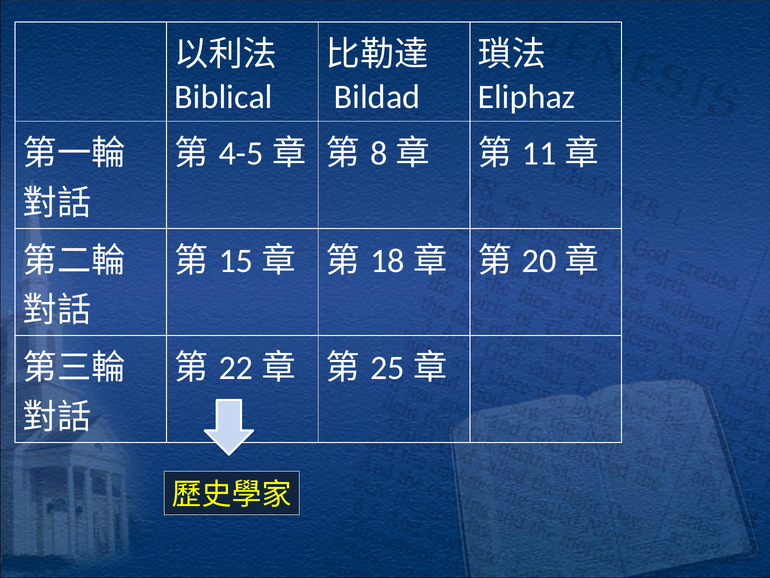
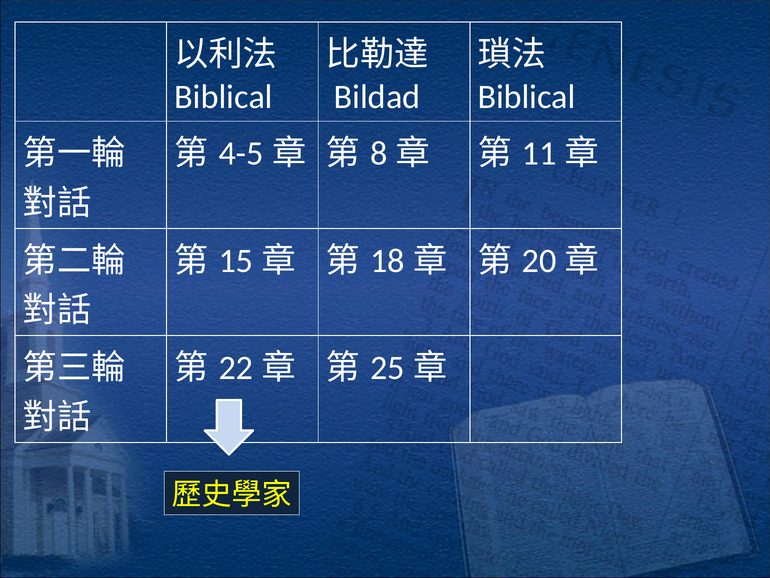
Eliphaz at (526, 97): Eliphaz -> Biblical
